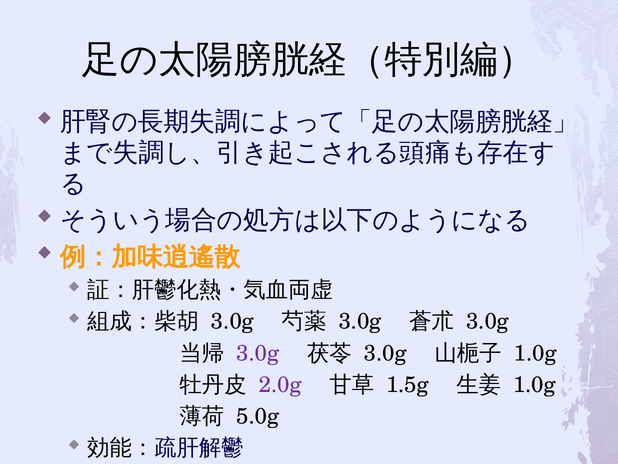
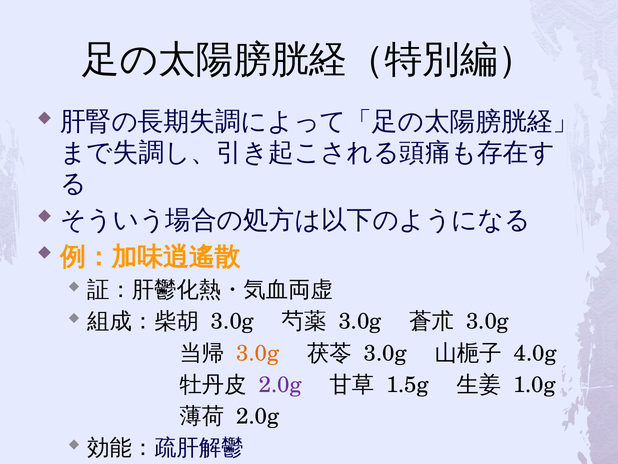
3.0g at (258, 353) colour: purple -> orange
1.0g at (535, 353): 1.0g -> 4.0g
5.0g at (258, 416): 5.0g -> 2.0g
